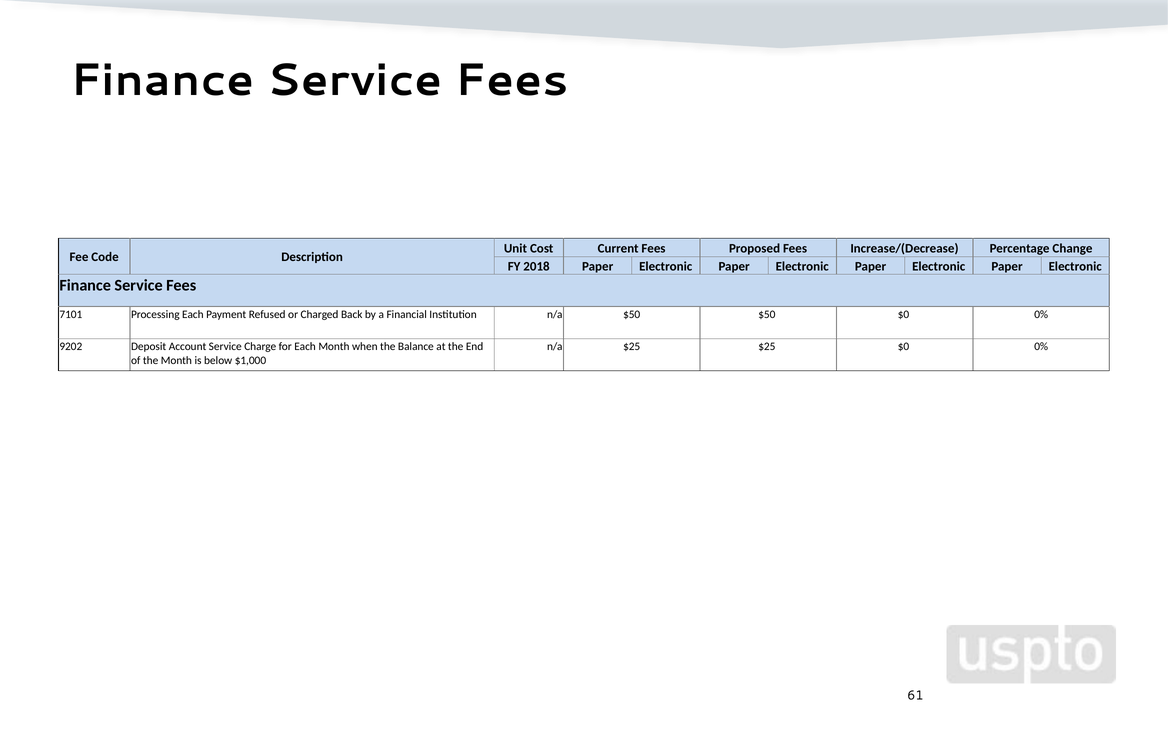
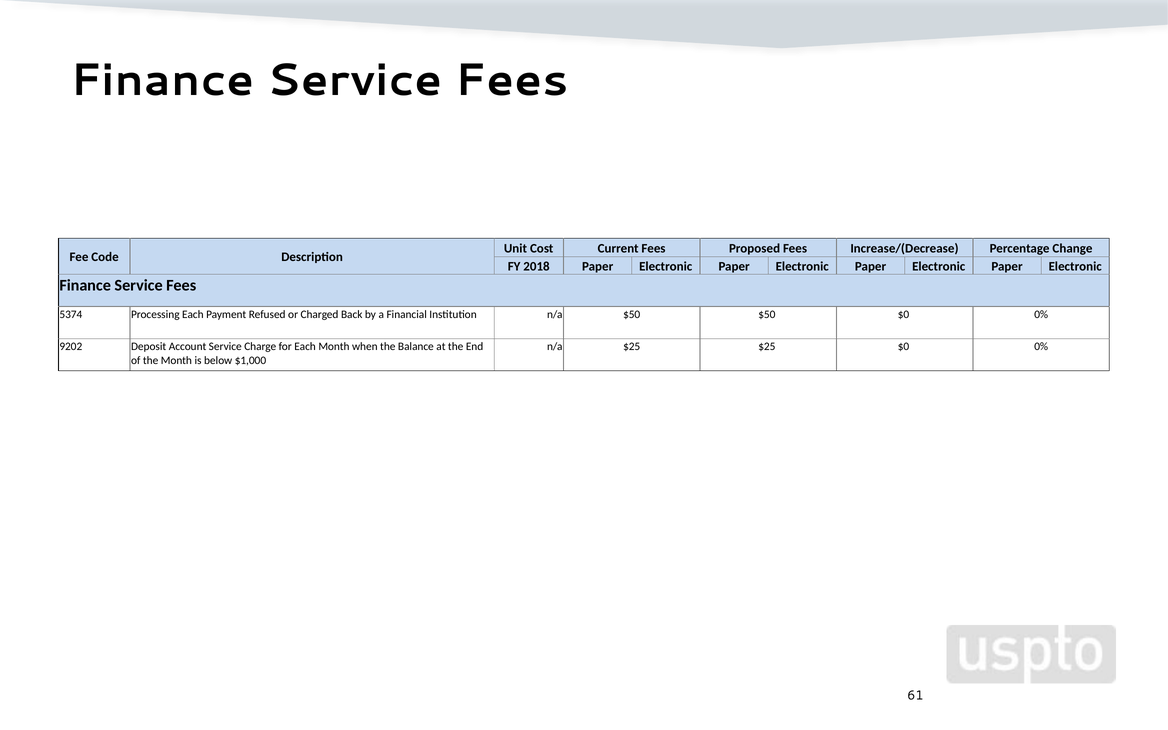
7101: 7101 -> 5374
